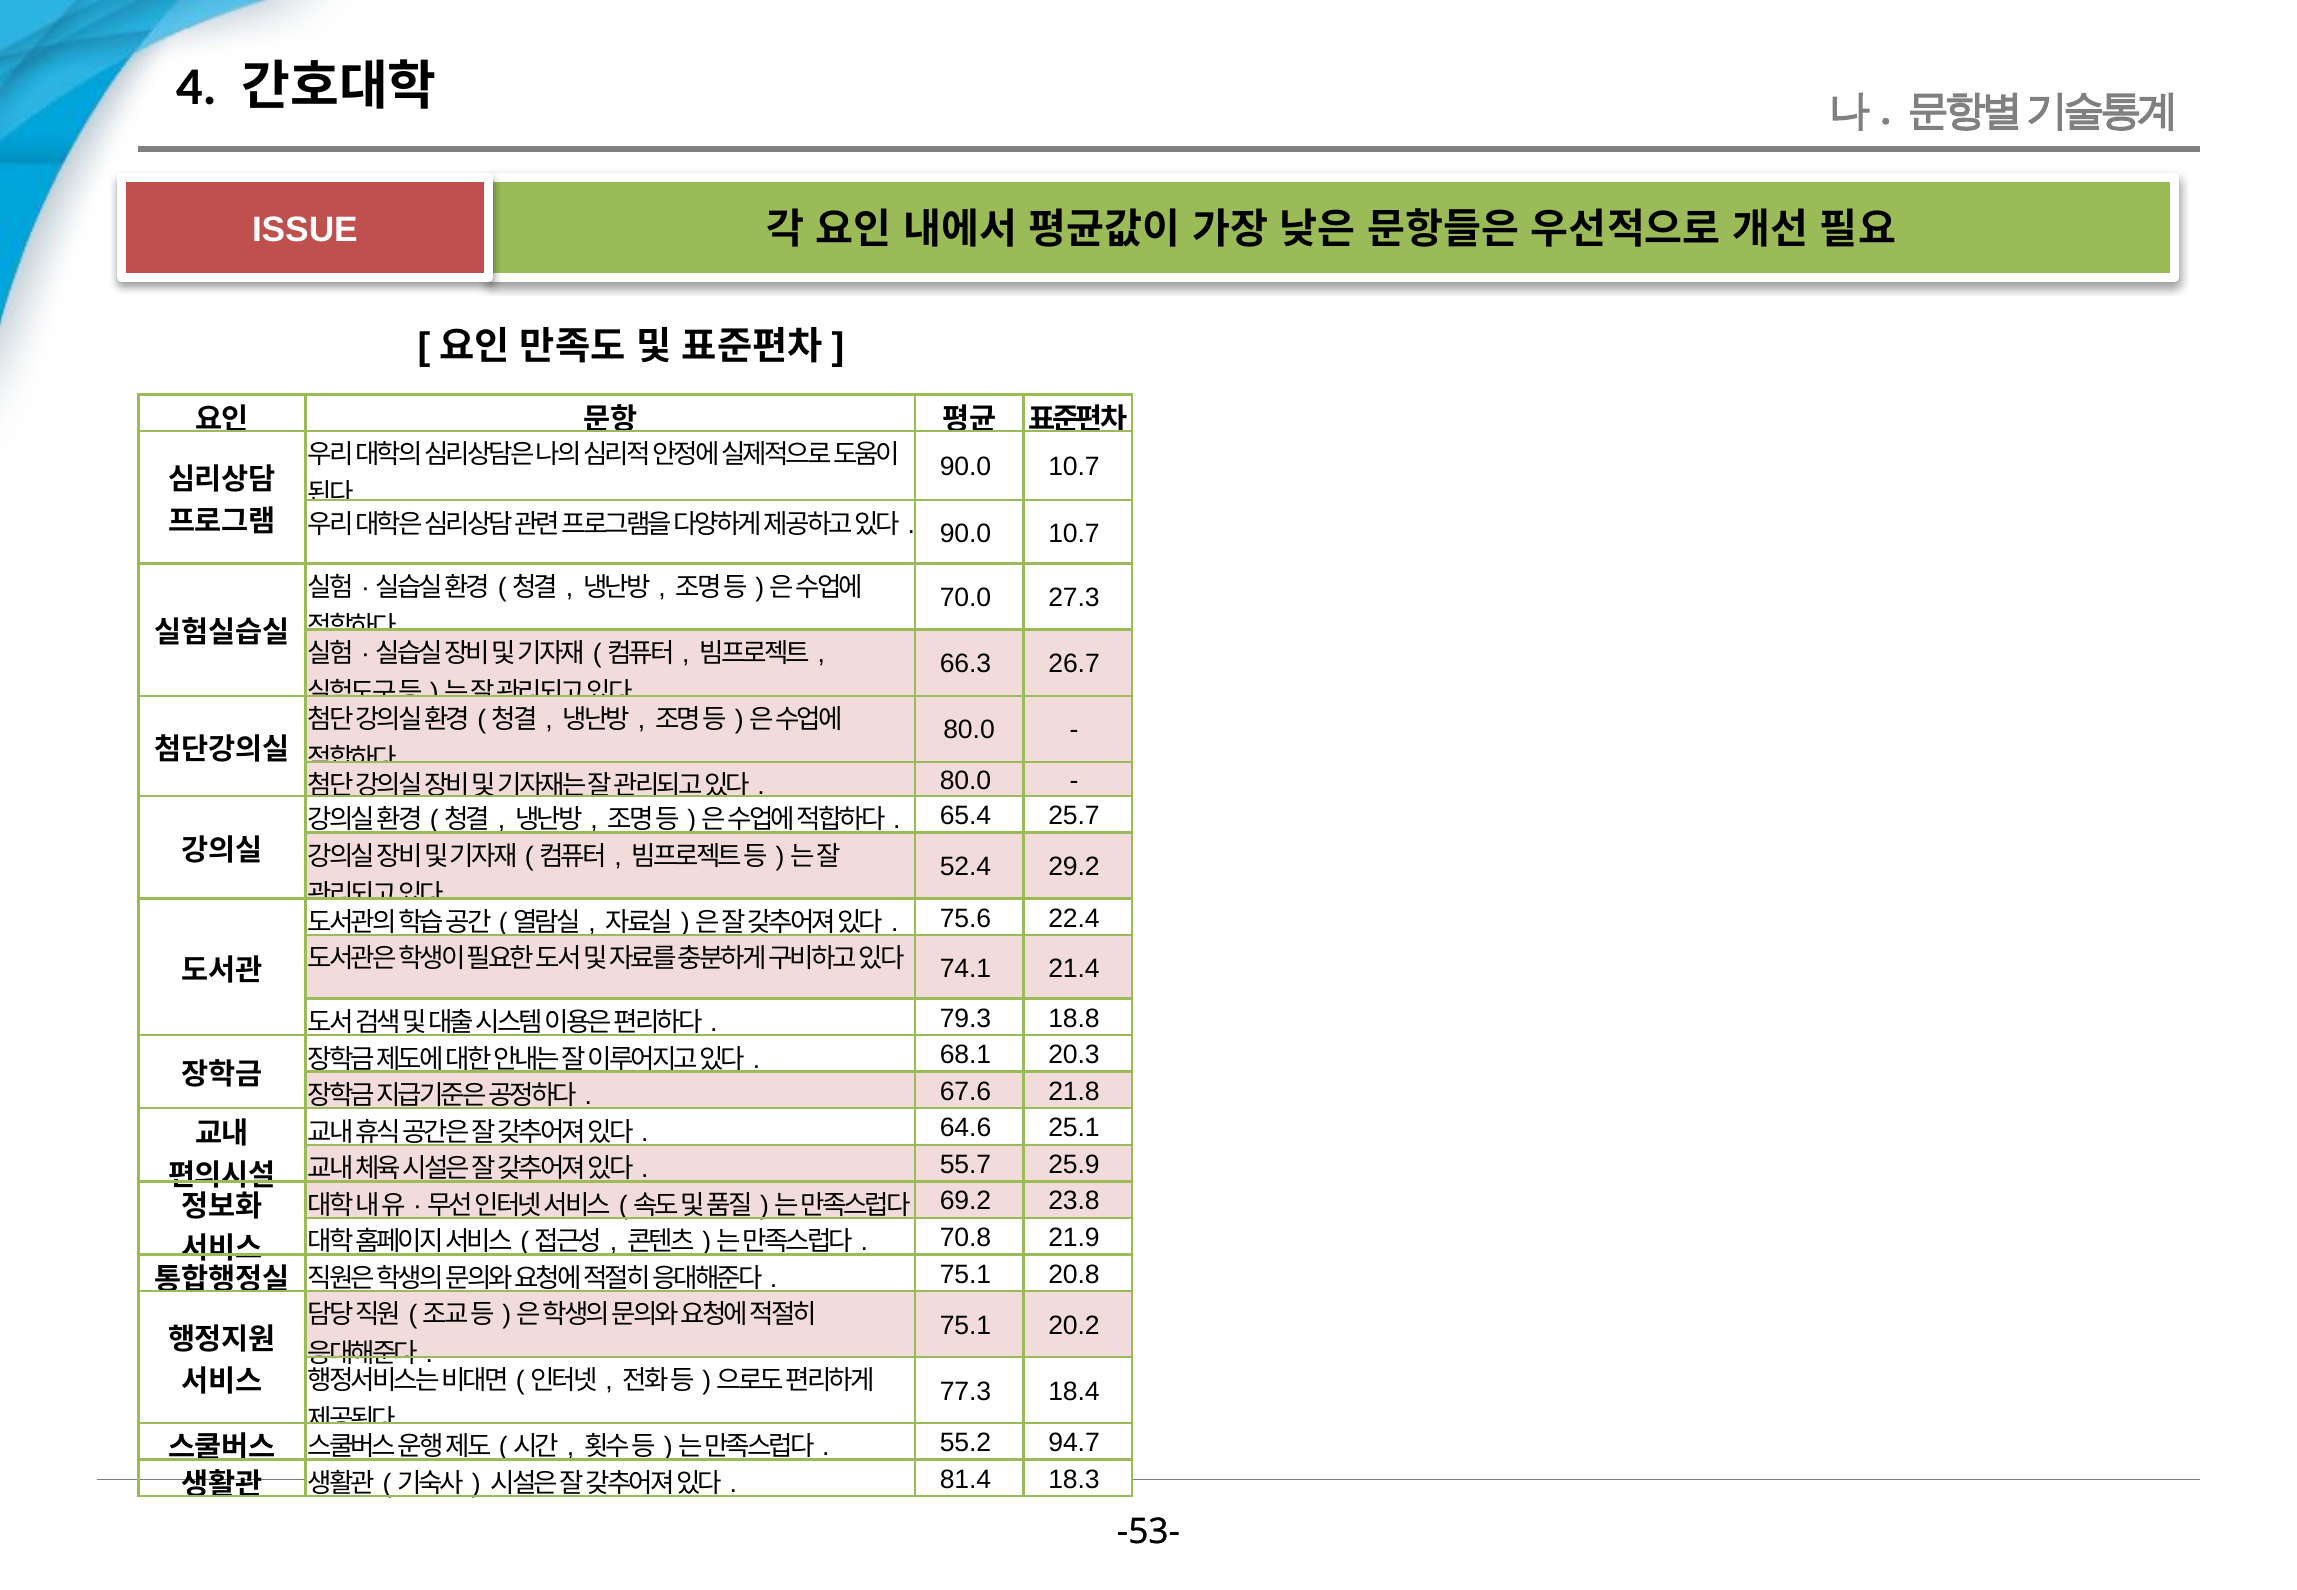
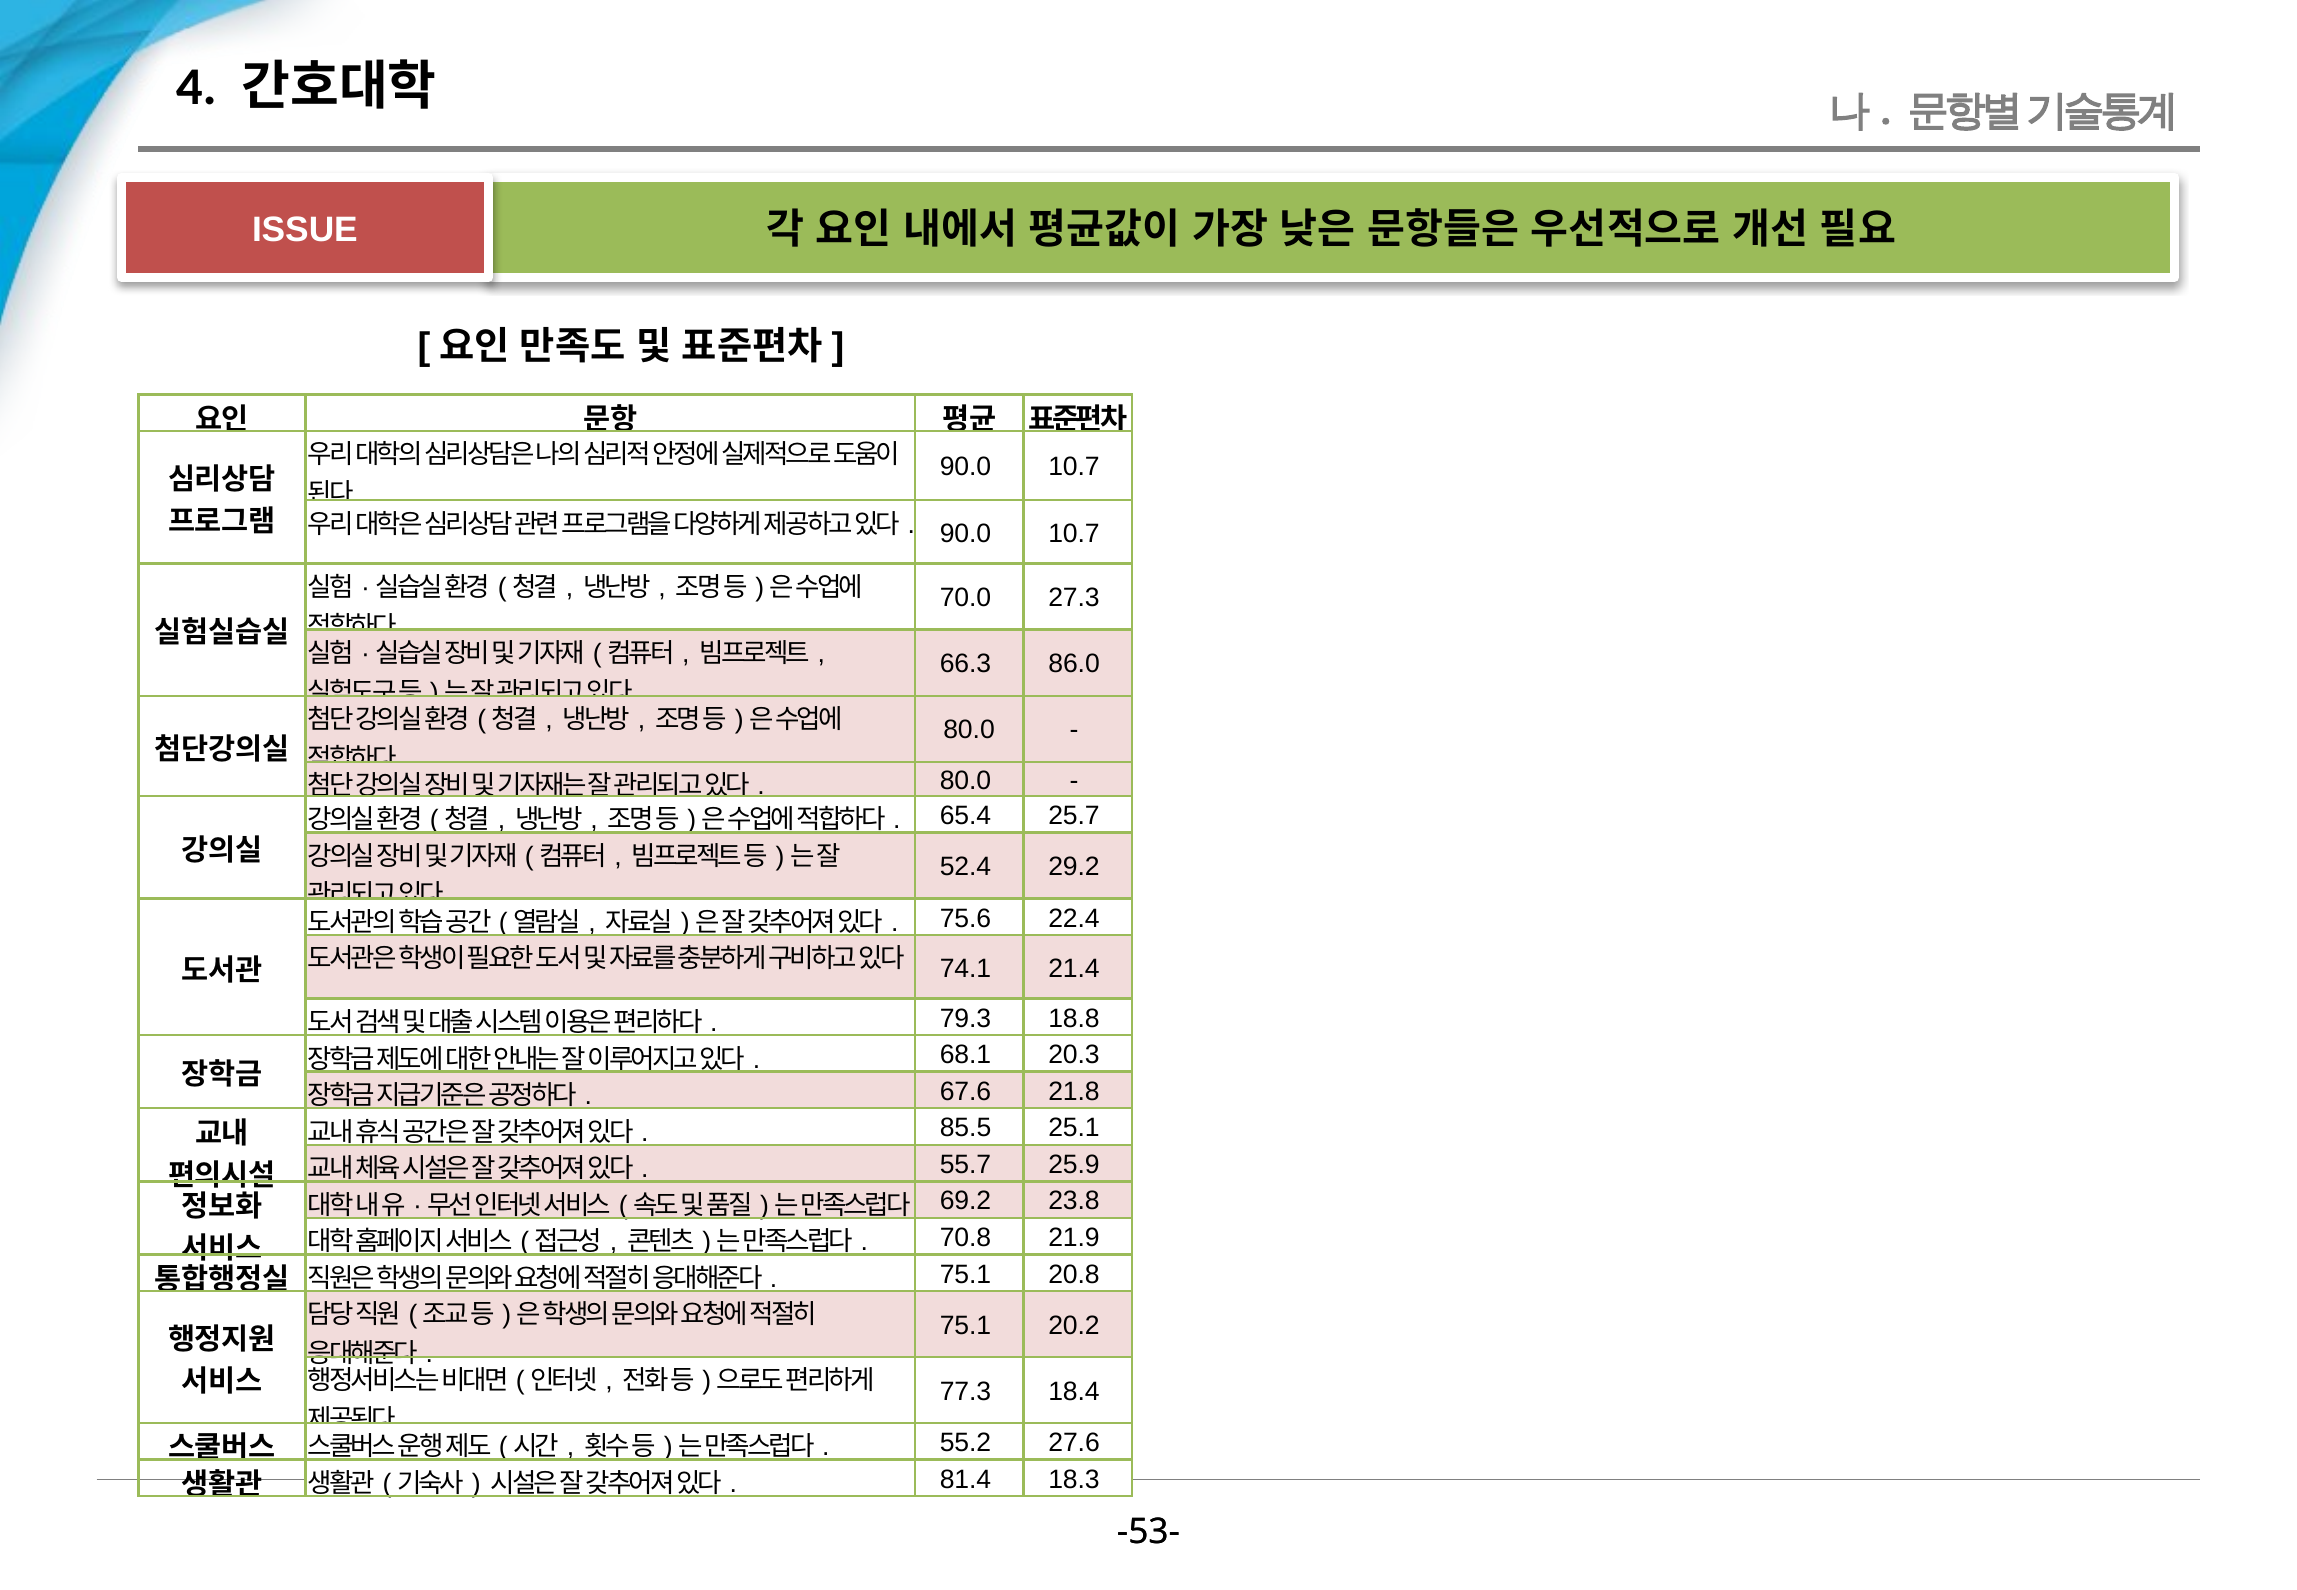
26.7: 26.7 -> 86.0
64.6: 64.6 -> 85.5
94.7: 94.7 -> 27.6
